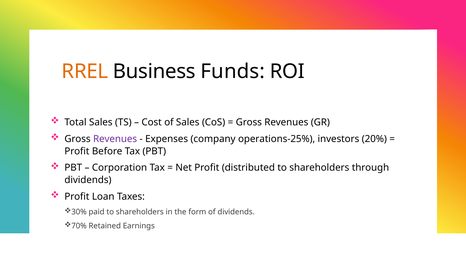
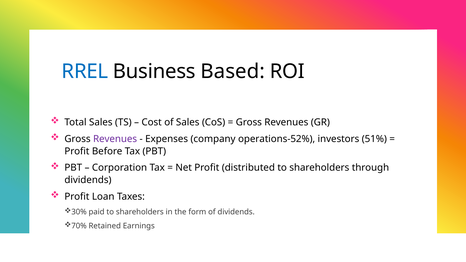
RREL colour: orange -> blue
Funds: Funds -> Based
operations-25%: operations-25% -> operations-52%
20%: 20% -> 51%
